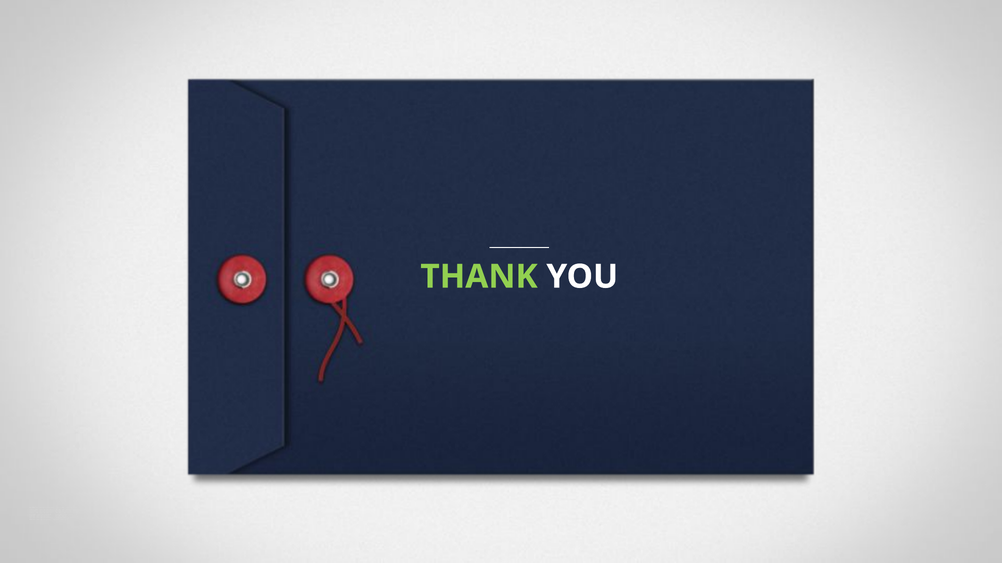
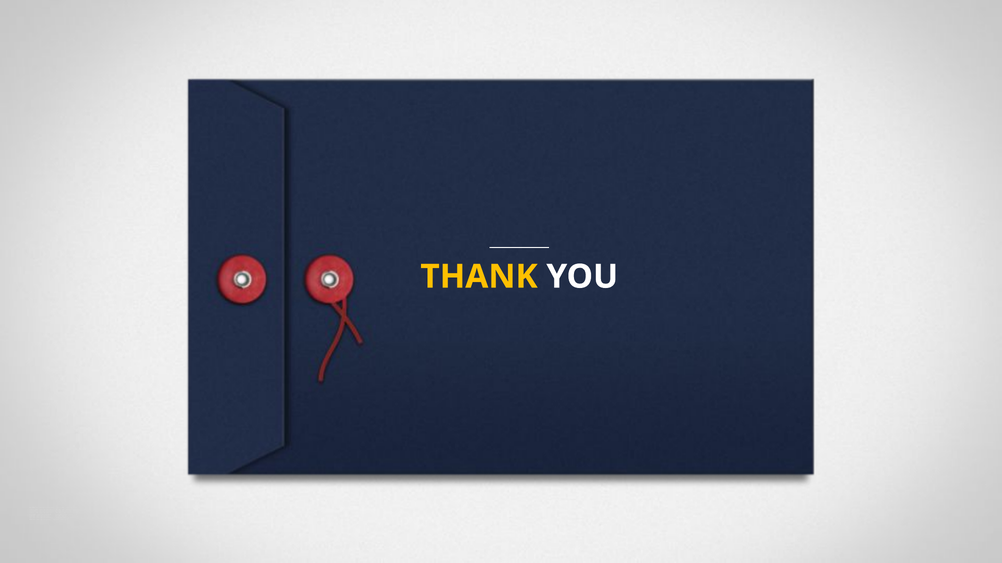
THANK colour: light green -> yellow
